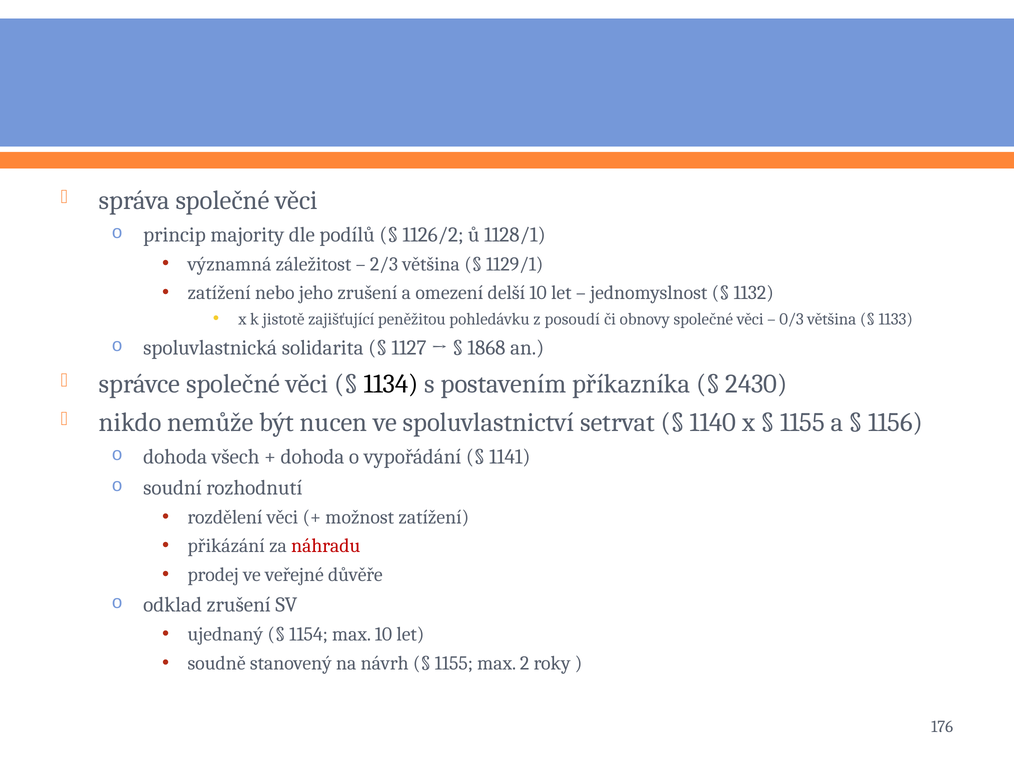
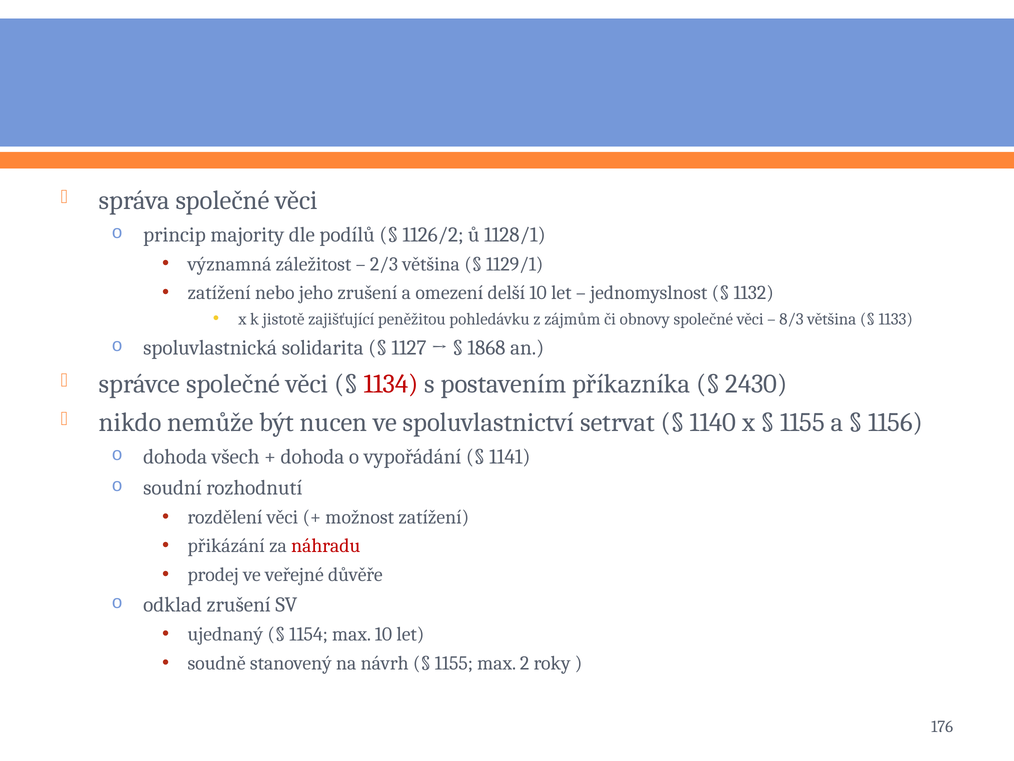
posoudí: posoudí -> zájmům
0/3: 0/3 -> 8/3
1134 colour: black -> red
